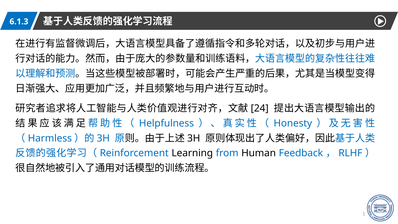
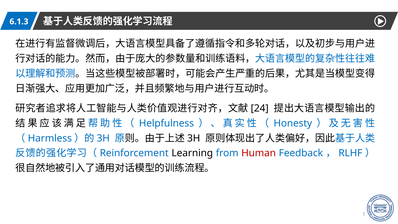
Human colour: black -> red
